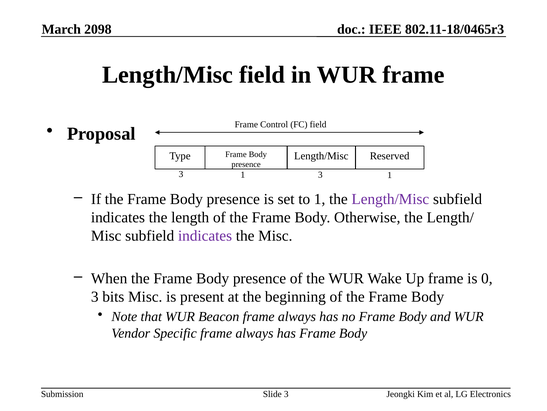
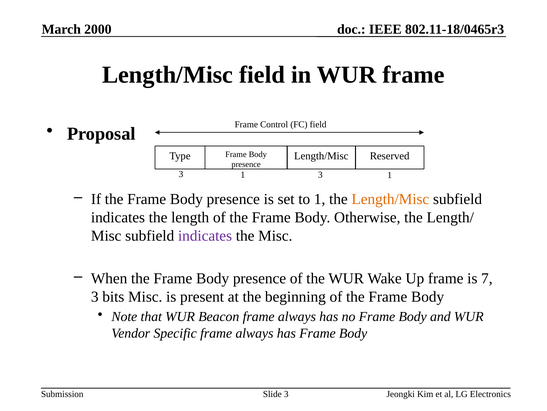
2098: 2098 -> 2000
Length/Misc at (390, 199) colour: purple -> orange
0: 0 -> 7
